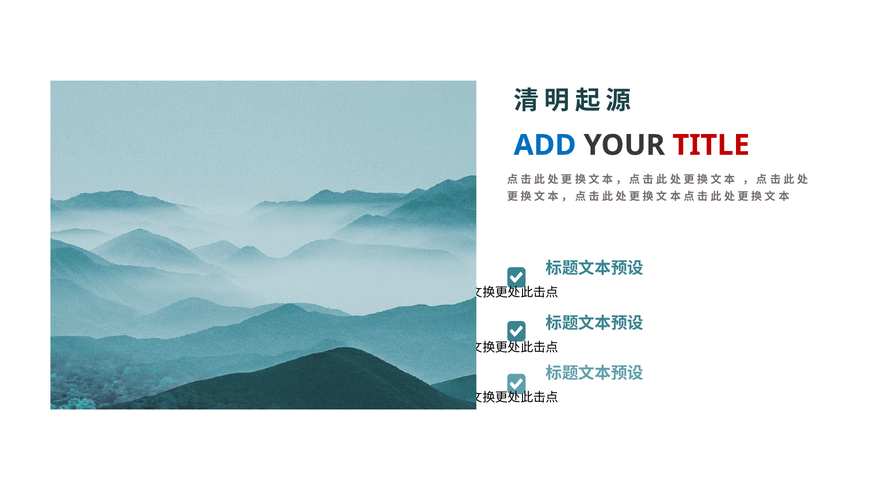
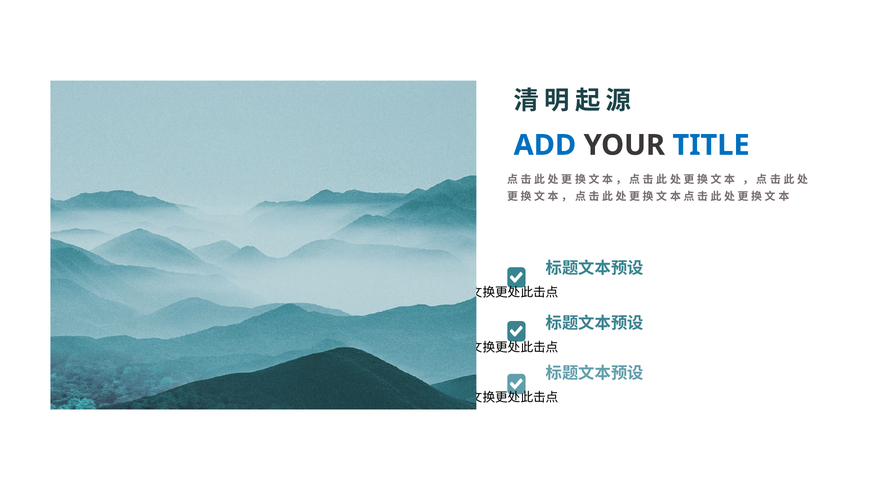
TITLE colour: red -> blue
